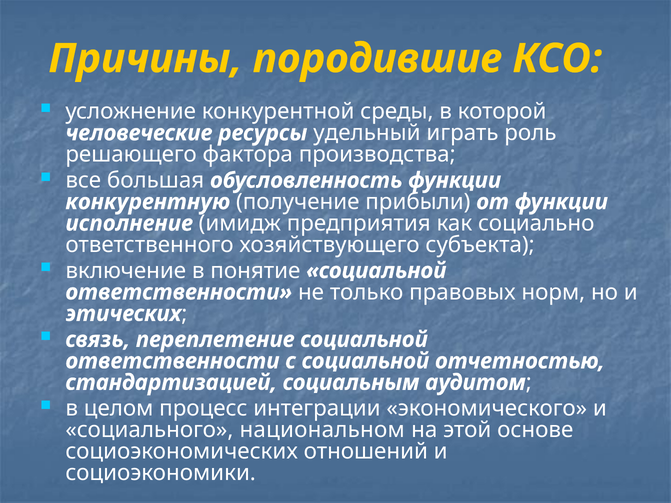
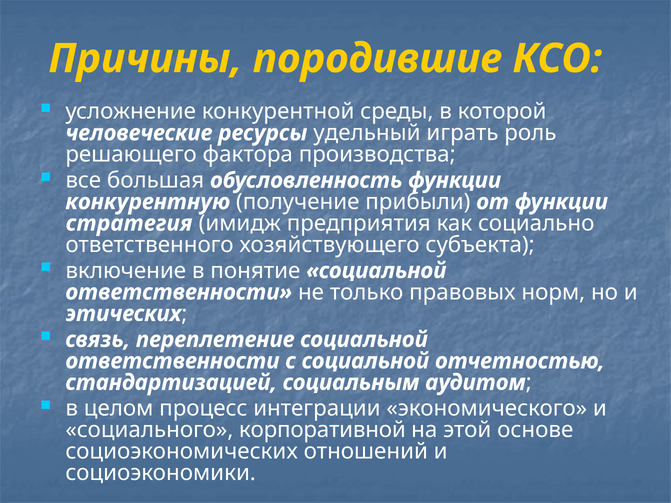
исполнение: исполнение -> стратегия
национальном: национальном -> корпоративной
